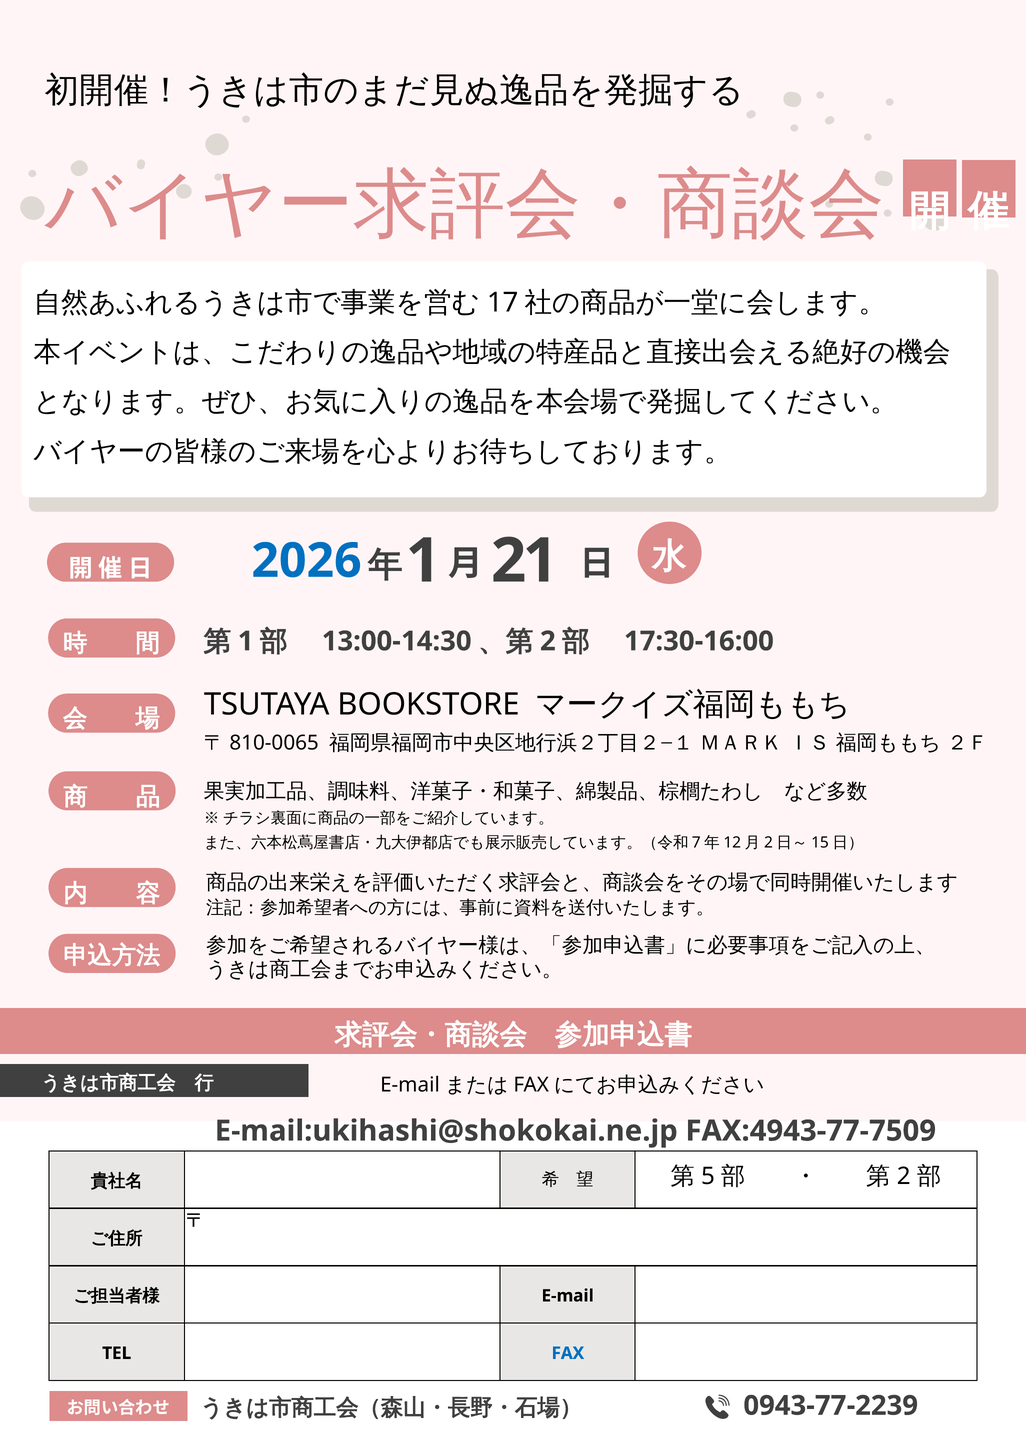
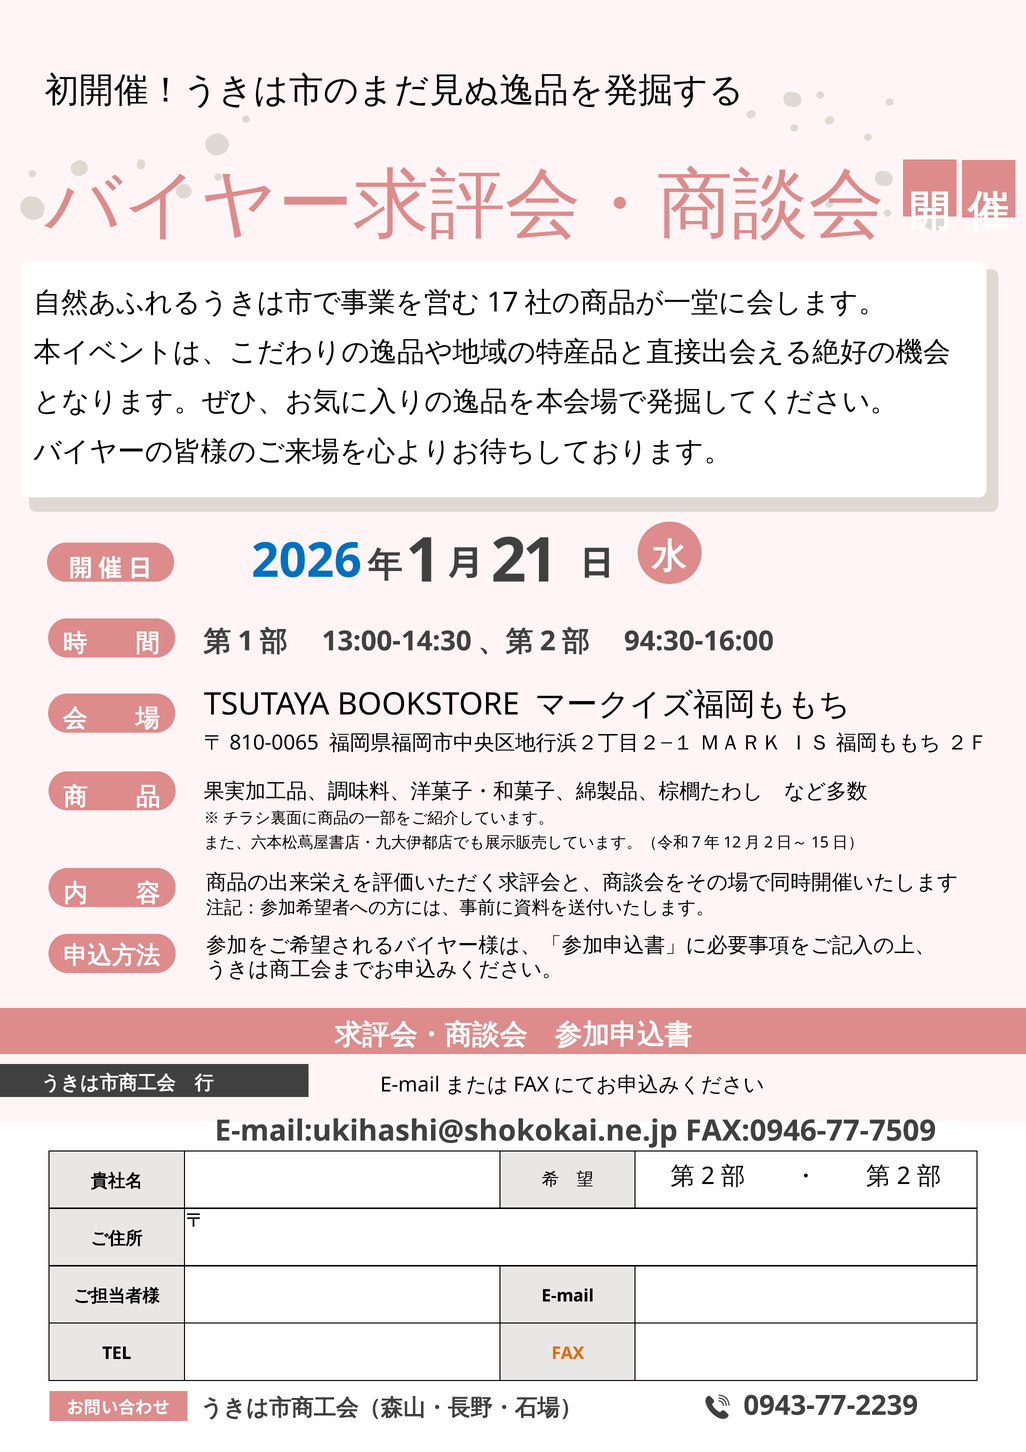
17:30-16:00: 17:30-16:00 -> 94:30-16:00
FAX:4943-77-7509: FAX:4943-77-7509 -> FAX:0946-77-7509
5 at (708, 1176): 5 -> 2
FAX colour: blue -> orange
